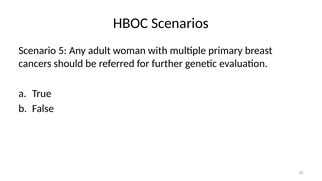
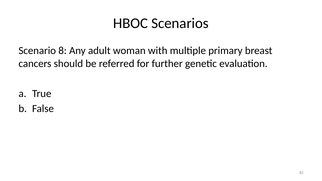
5: 5 -> 8
